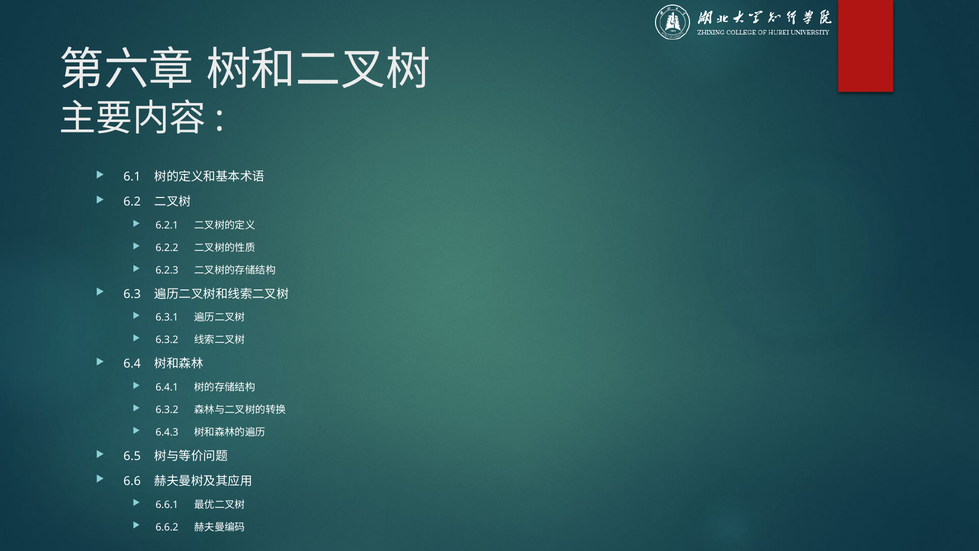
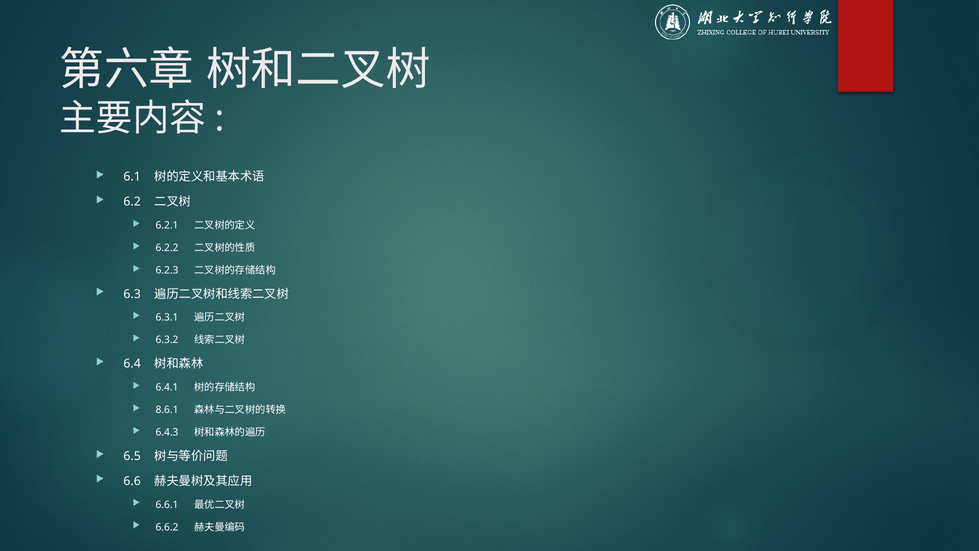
6.3.2 at (167, 410): 6.3.2 -> 8.6.1
